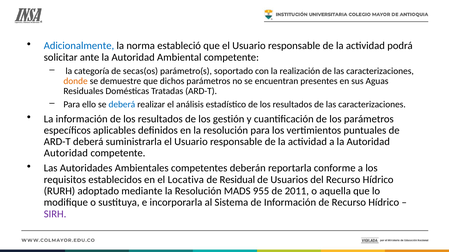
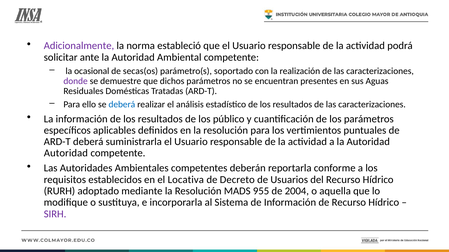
Adicionalmente colour: blue -> purple
categoría: categoría -> ocasional
donde colour: orange -> purple
gestión: gestión -> público
Residual: Residual -> Decreto
2011: 2011 -> 2004
